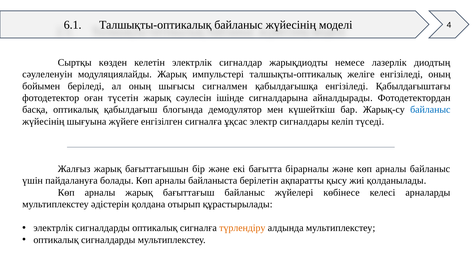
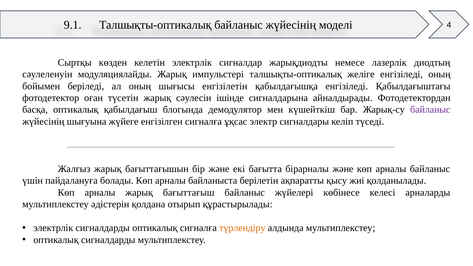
6.1: 6.1 -> 9.1
сигналмен: сигналмен -> енгізілетін
байланыс at (430, 110) colour: blue -> purple
